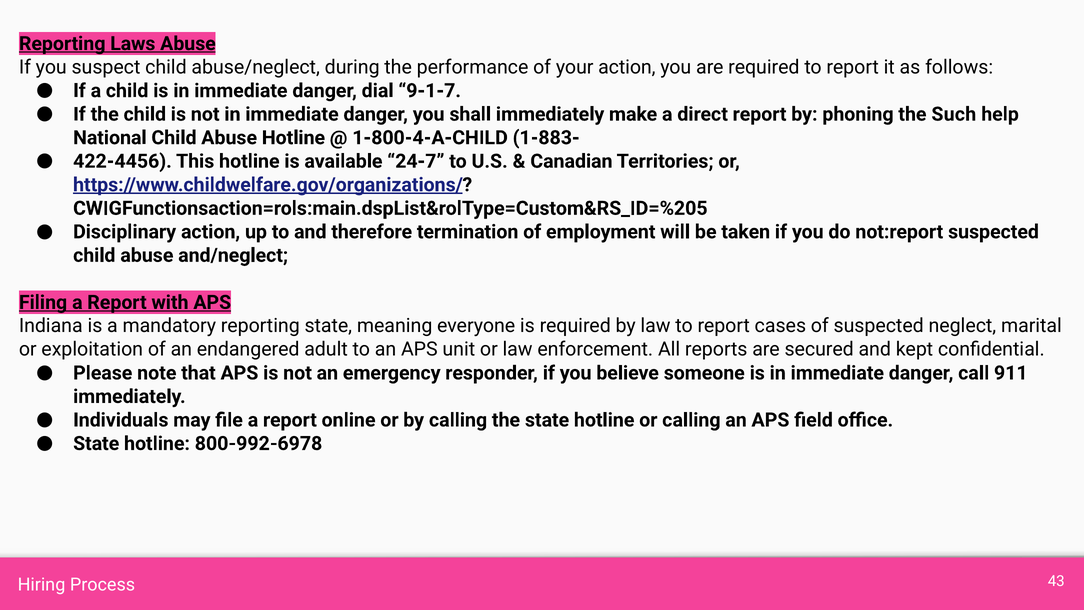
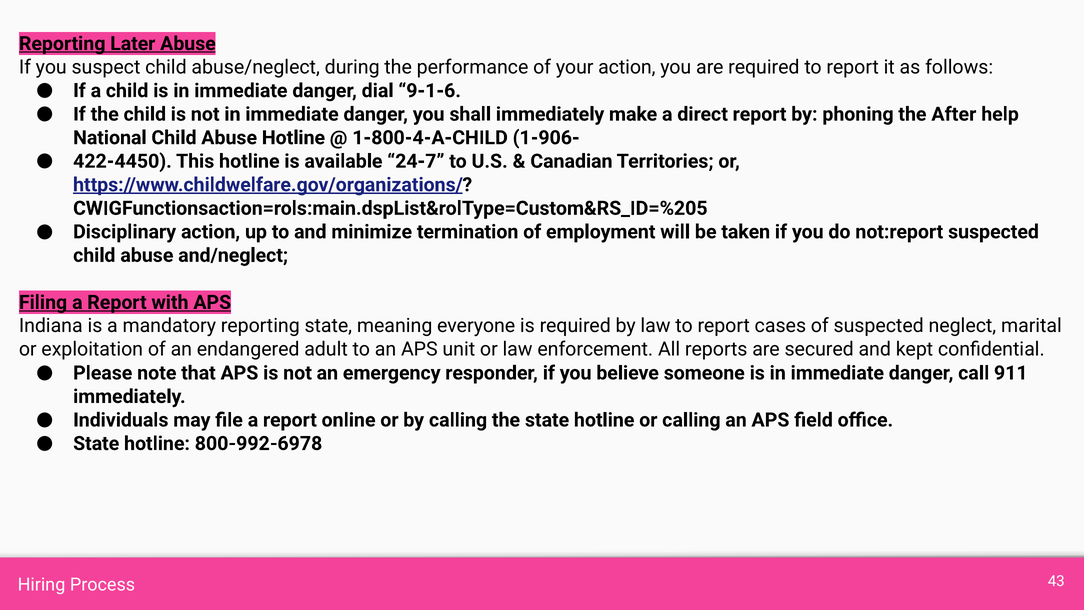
Laws: Laws -> Later
9-1-7: 9-1-7 -> 9-1-6
Such: Such -> After
1-883-: 1-883- -> 1-906-
422-4456: 422-4456 -> 422-4450
therefore: therefore -> minimize
